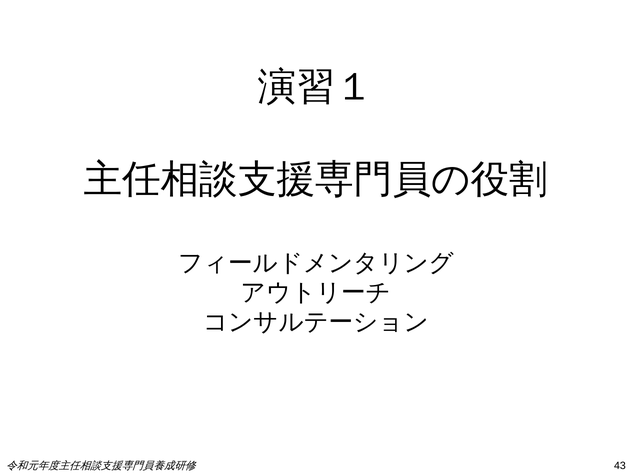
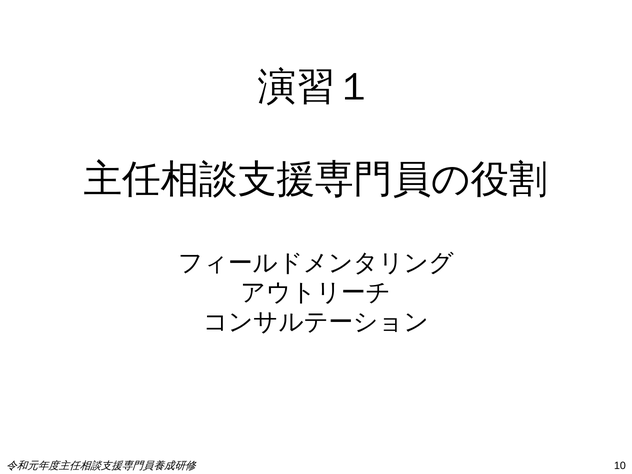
43: 43 -> 10
